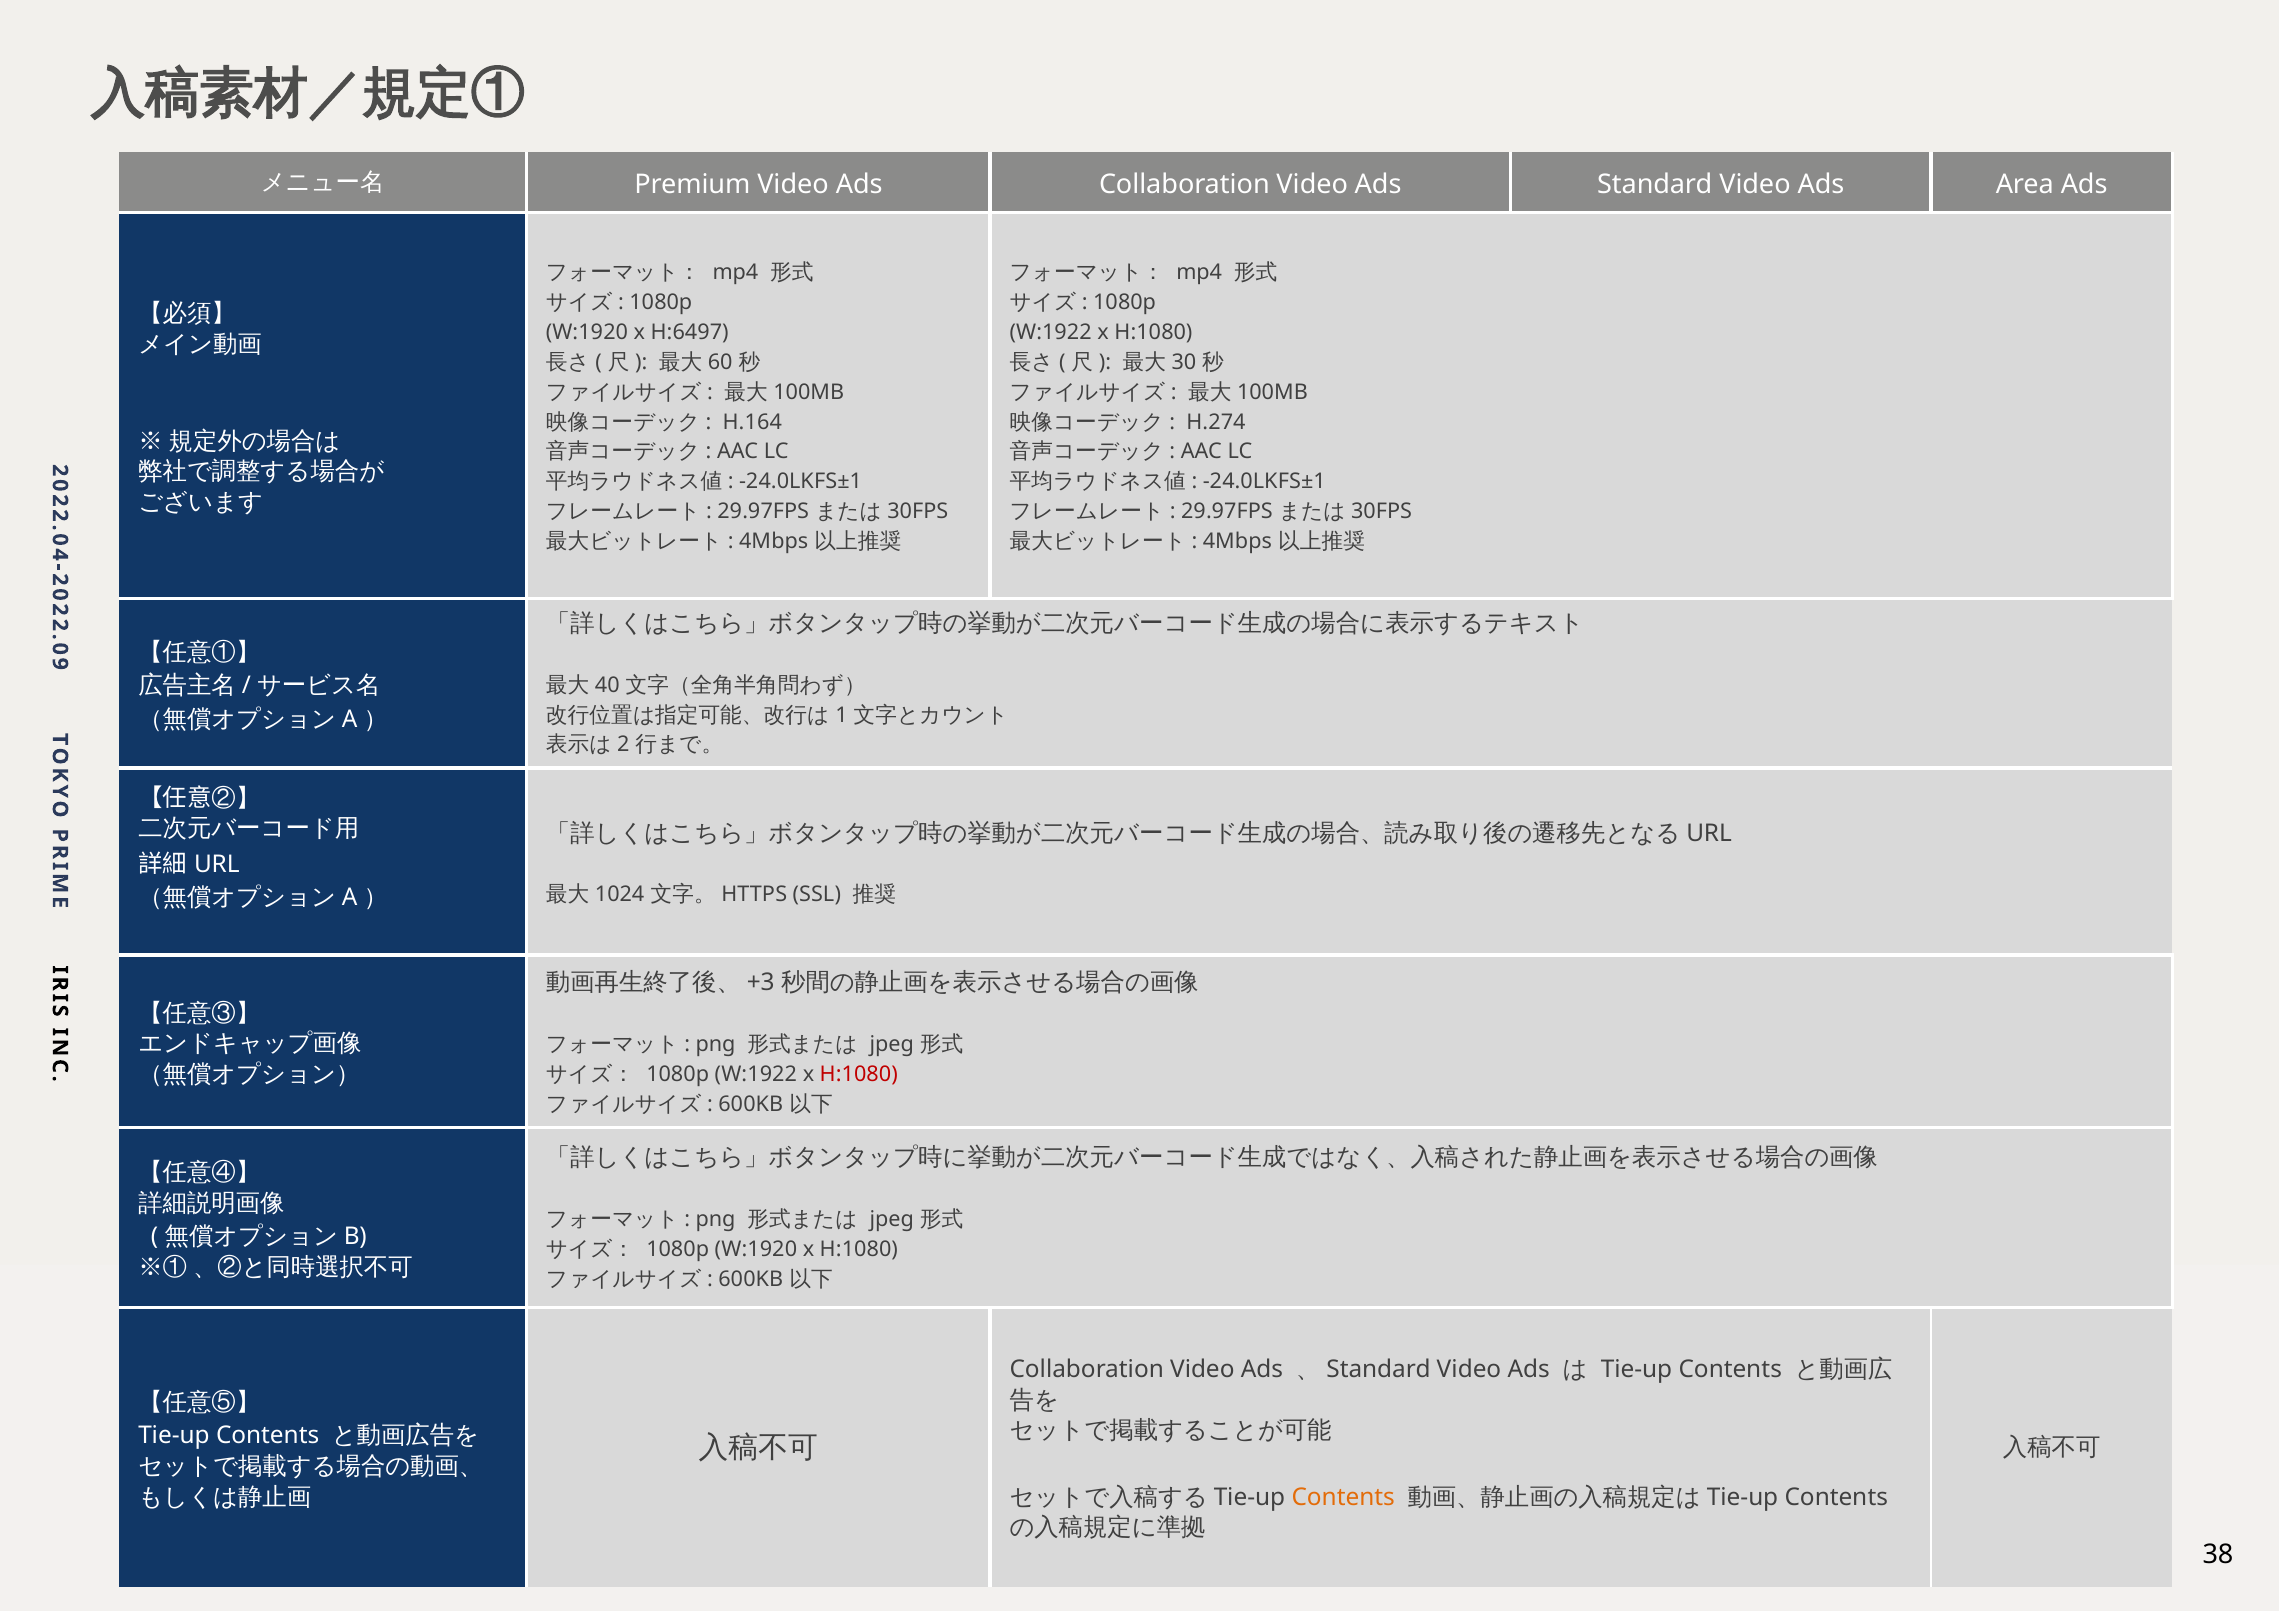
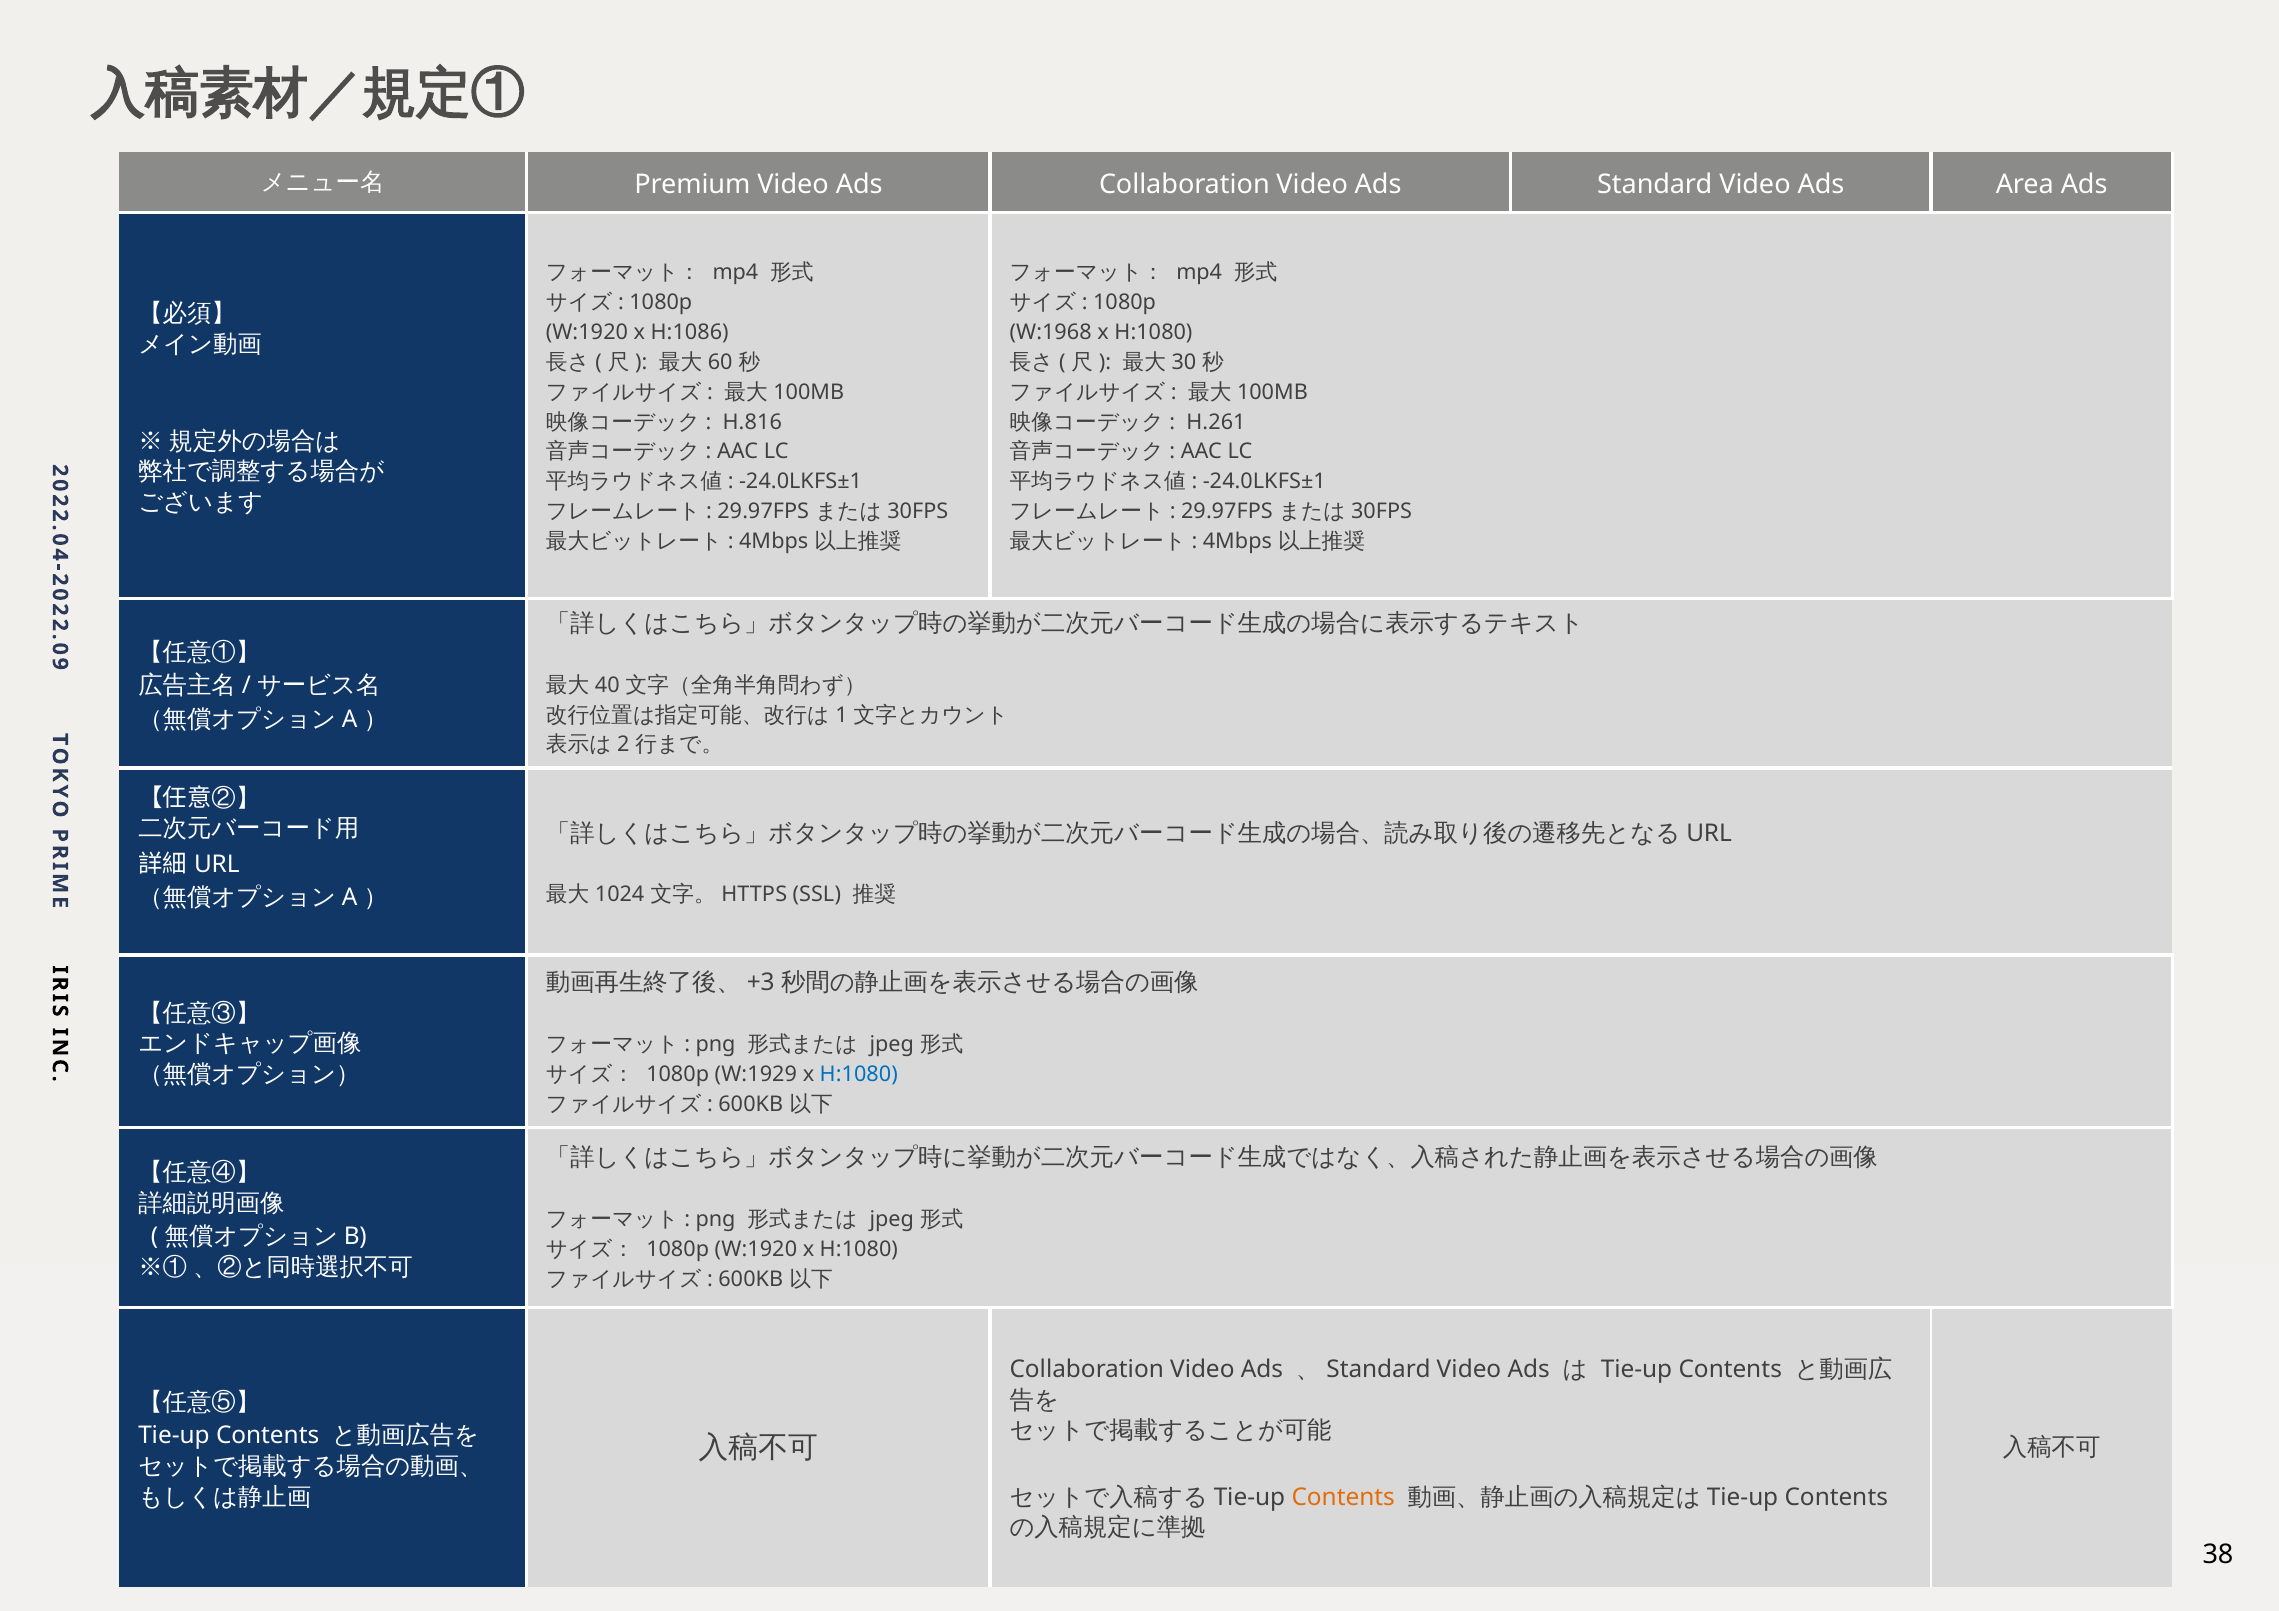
H:6497: H:6497 -> H:1086
W:1922 at (1051, 332): W:1922 -> W:1968
H.164: H.164 -> H.816
H.274: H.274 -> H.261
W:1922 at (756, 1074): W:1922 -> W:1929
H:1080 at (859, 1074) colour: red -> blue
